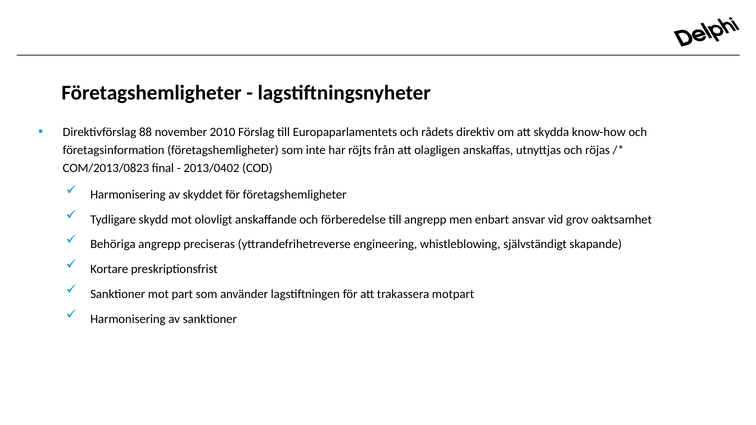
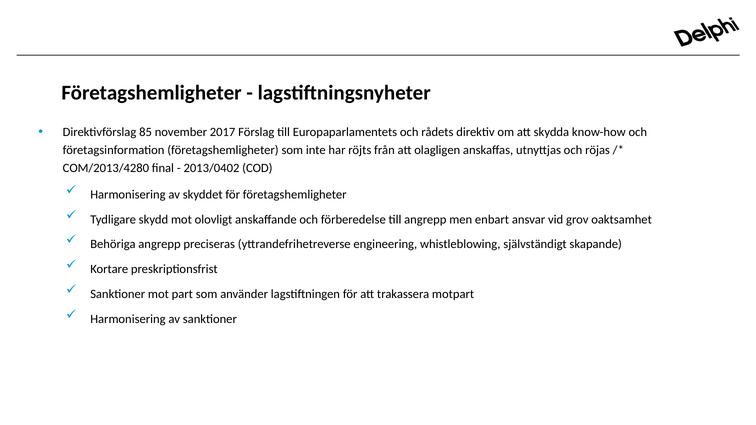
88: 88 -> 85
2010: 2010 -> 2017
COM/2013/0823: COM/2013/0823 -> COM/2013/4280
